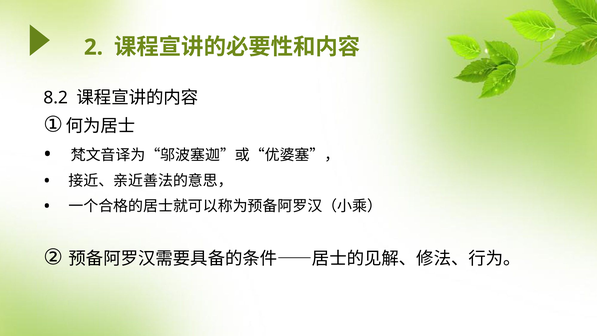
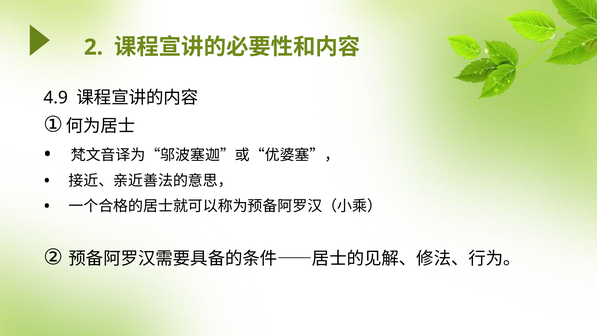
8.2: 8.2 -> 4.9
